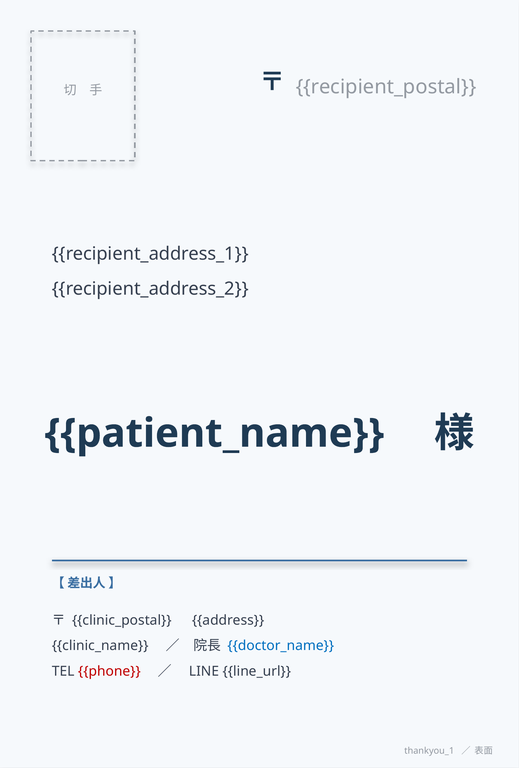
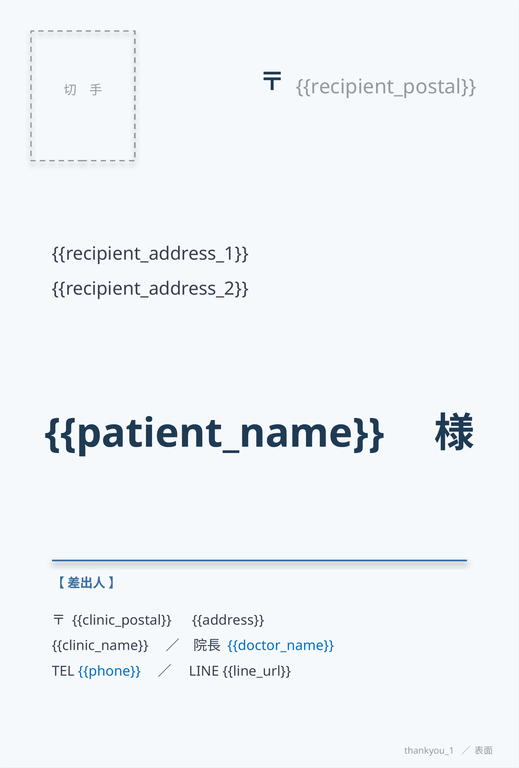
phone colour: red -> blue
